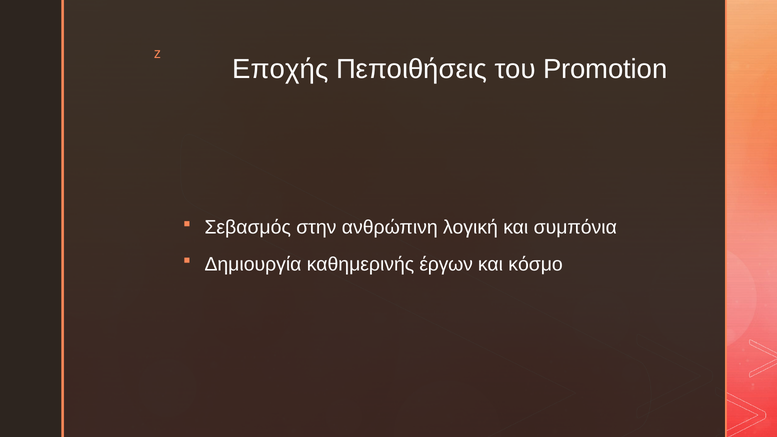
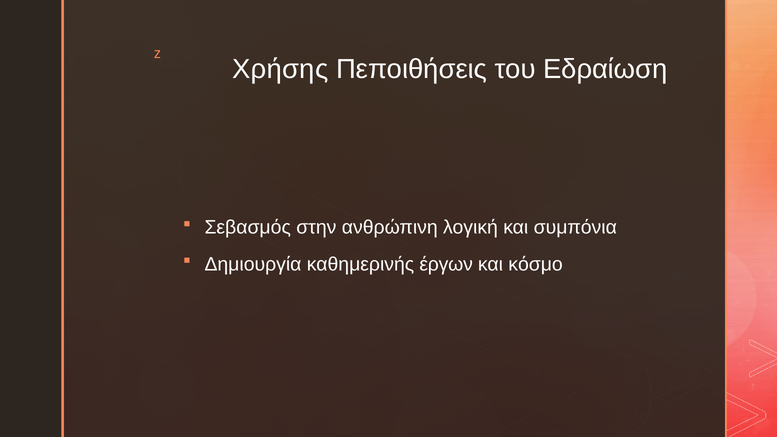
Εποχής: Εποχής -> Χρήσης
Promotion: Promotion -> Εδραίωση
